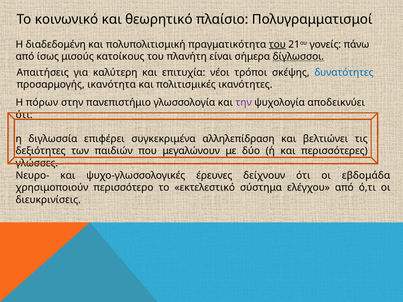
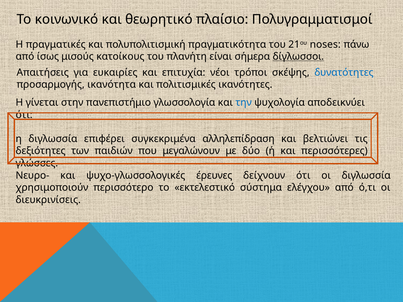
διαδεδομένη: διαδεδομένη -> πραγματικές
του at (277, 44) underline: present -> none
γονείς: γονείς -> noses
καλύτερη: καλύτερη -> ευκαιρίες
πόρων: πόρων -> γίνεται
την colour: purple -> blue
οι εβδομάδα: εβδομάδα -> διγλωσσία
